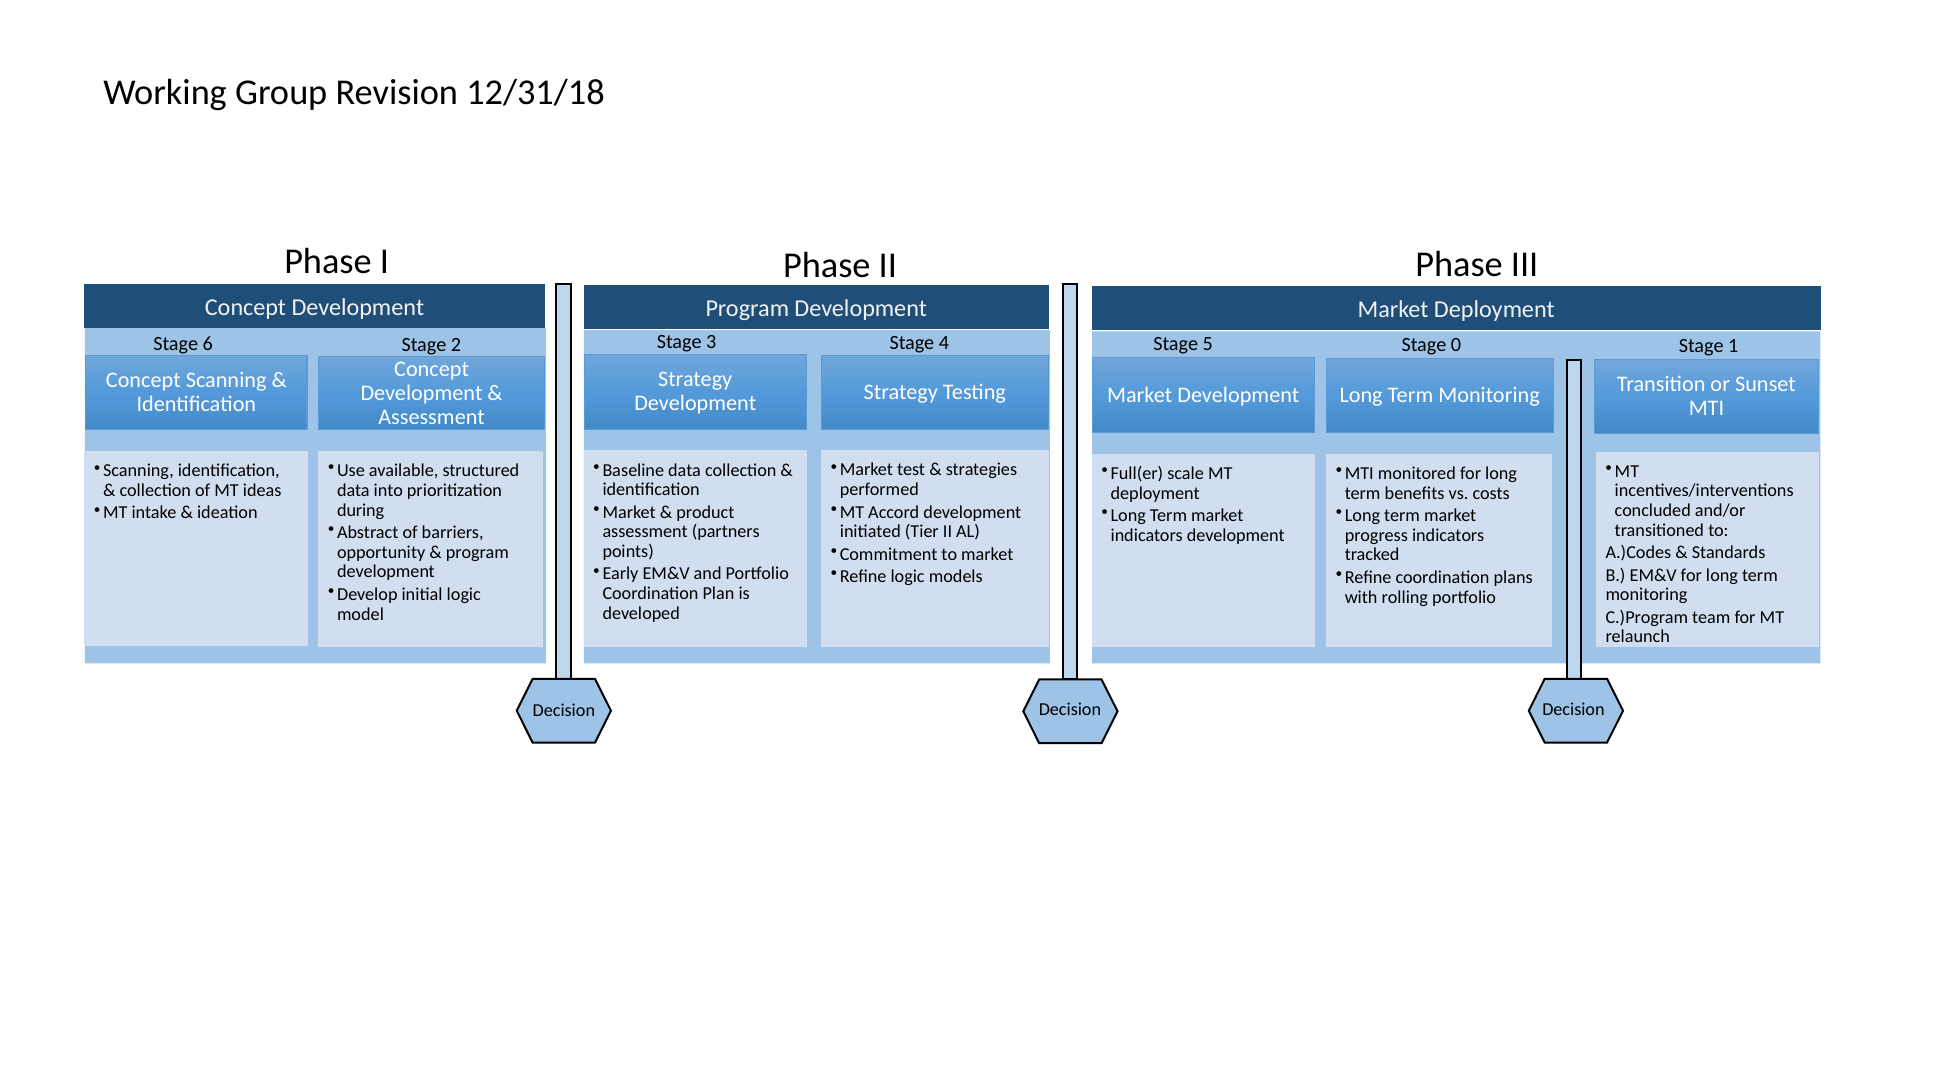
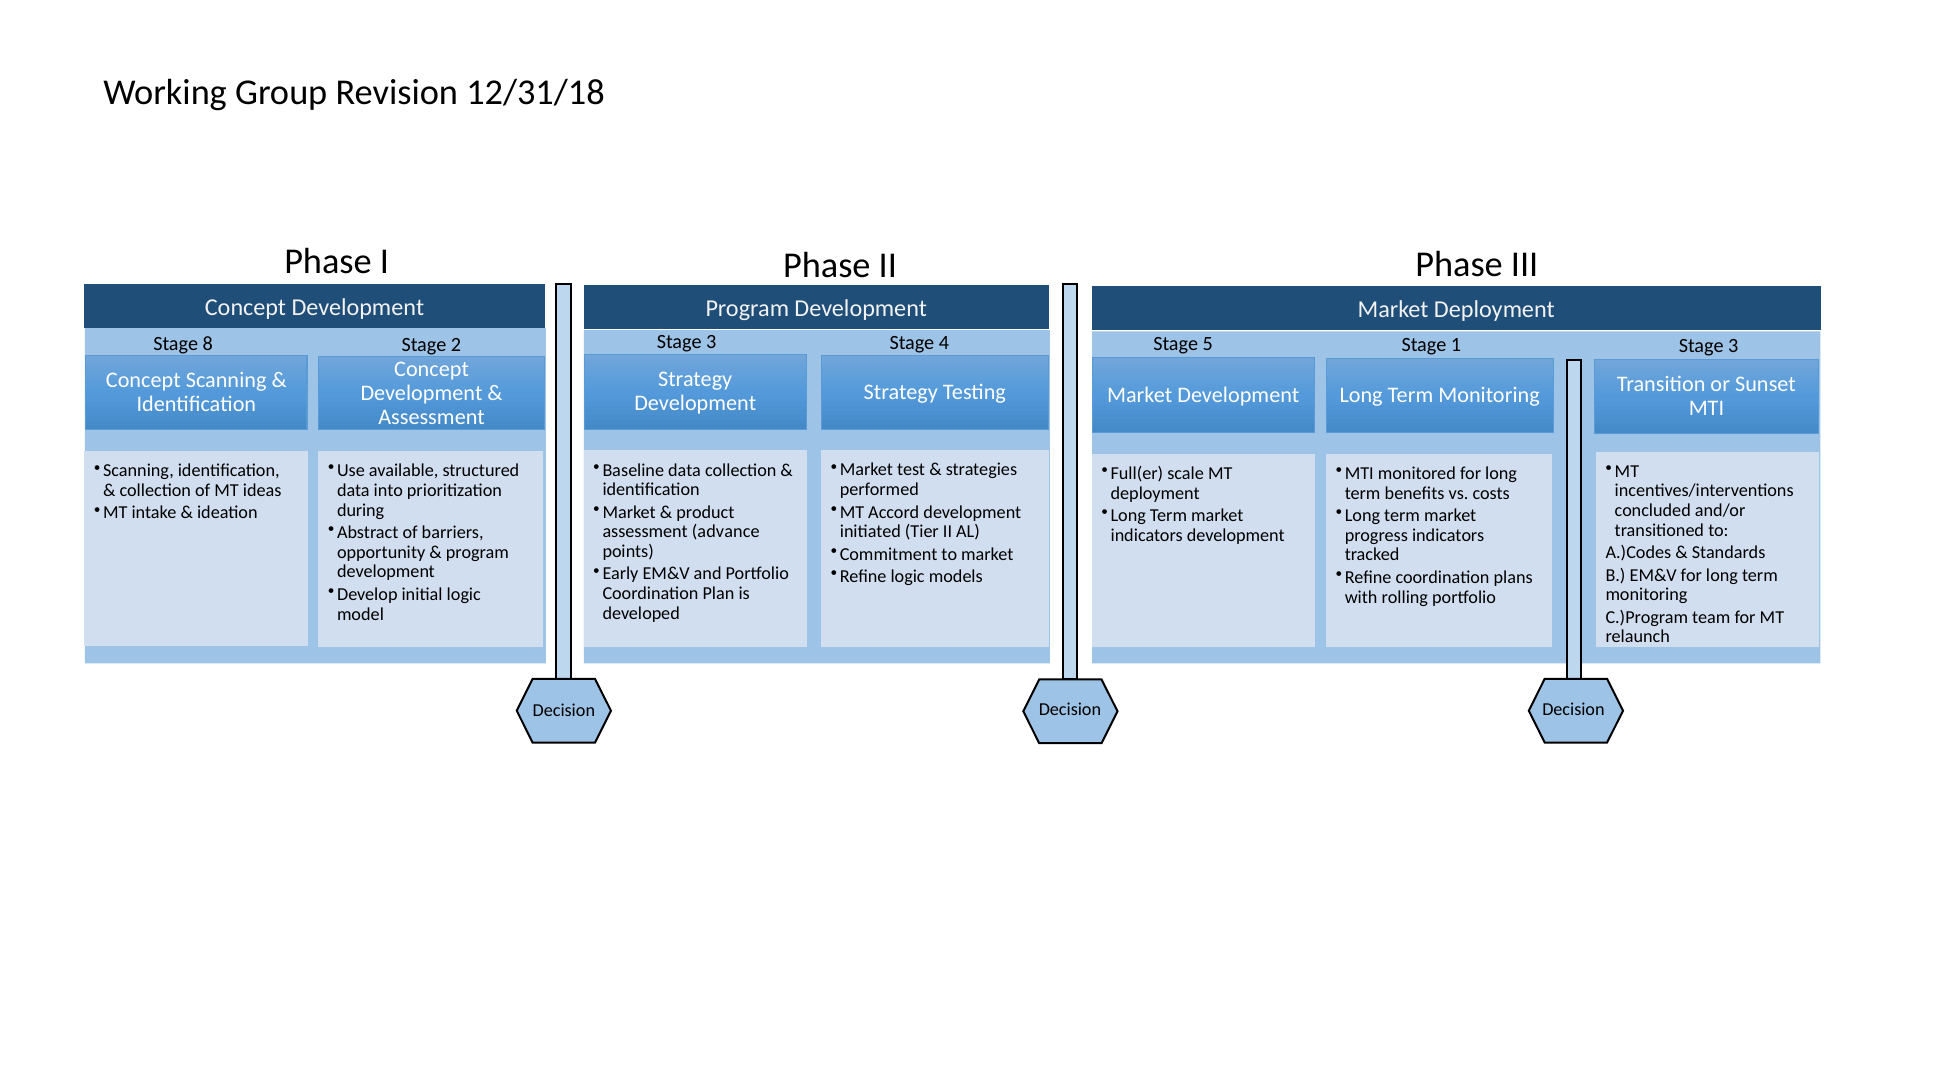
0: 0 -> 1
6: 6 -> 8
1 at (1733, 346): 1 -> 3
partners: partners -> advance
